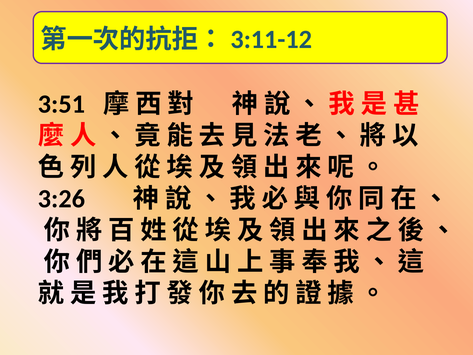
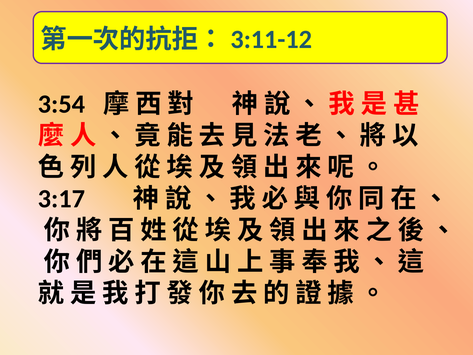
3:51: 3:51 -> 3:54
3:26: 3:26 -> 3:17
